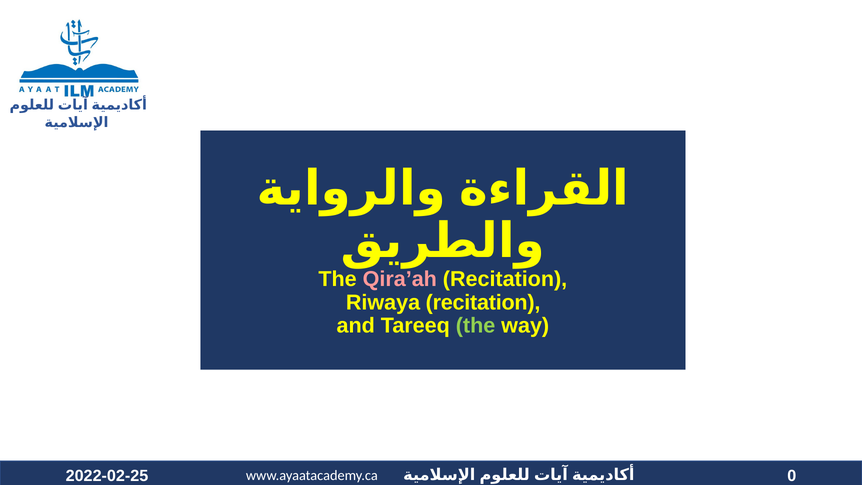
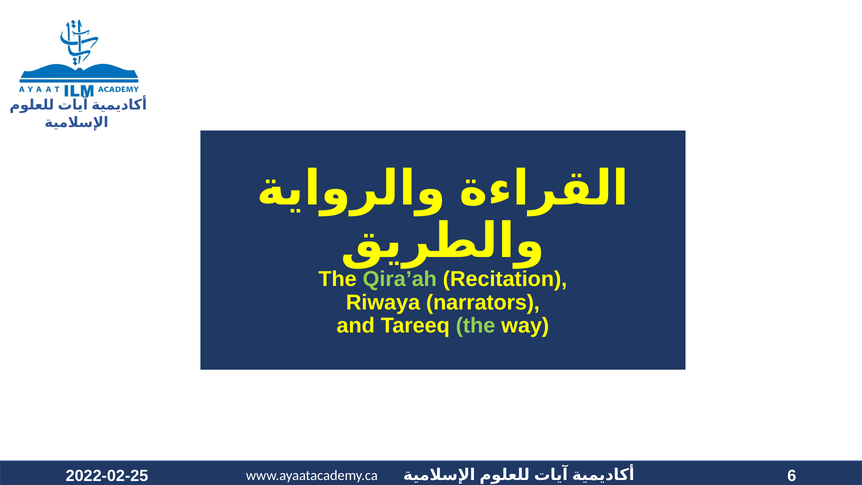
Qira’ah colour: pink -> light green
Riwaya recitation: recitation -> narrators
0: 0 -> 6
